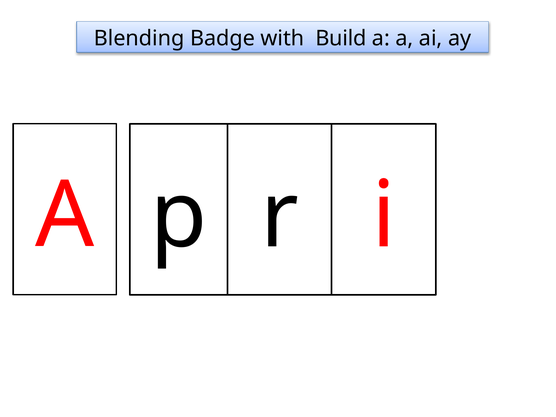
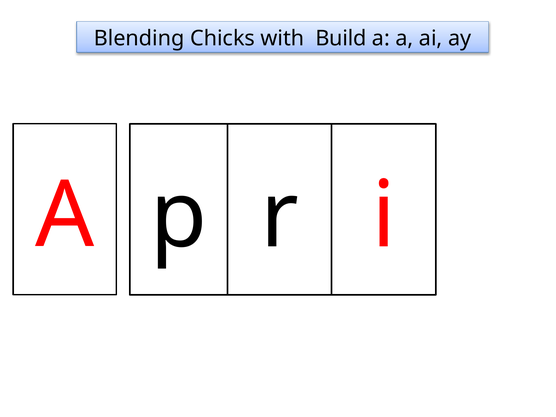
Badge: Badge -> Chicks
